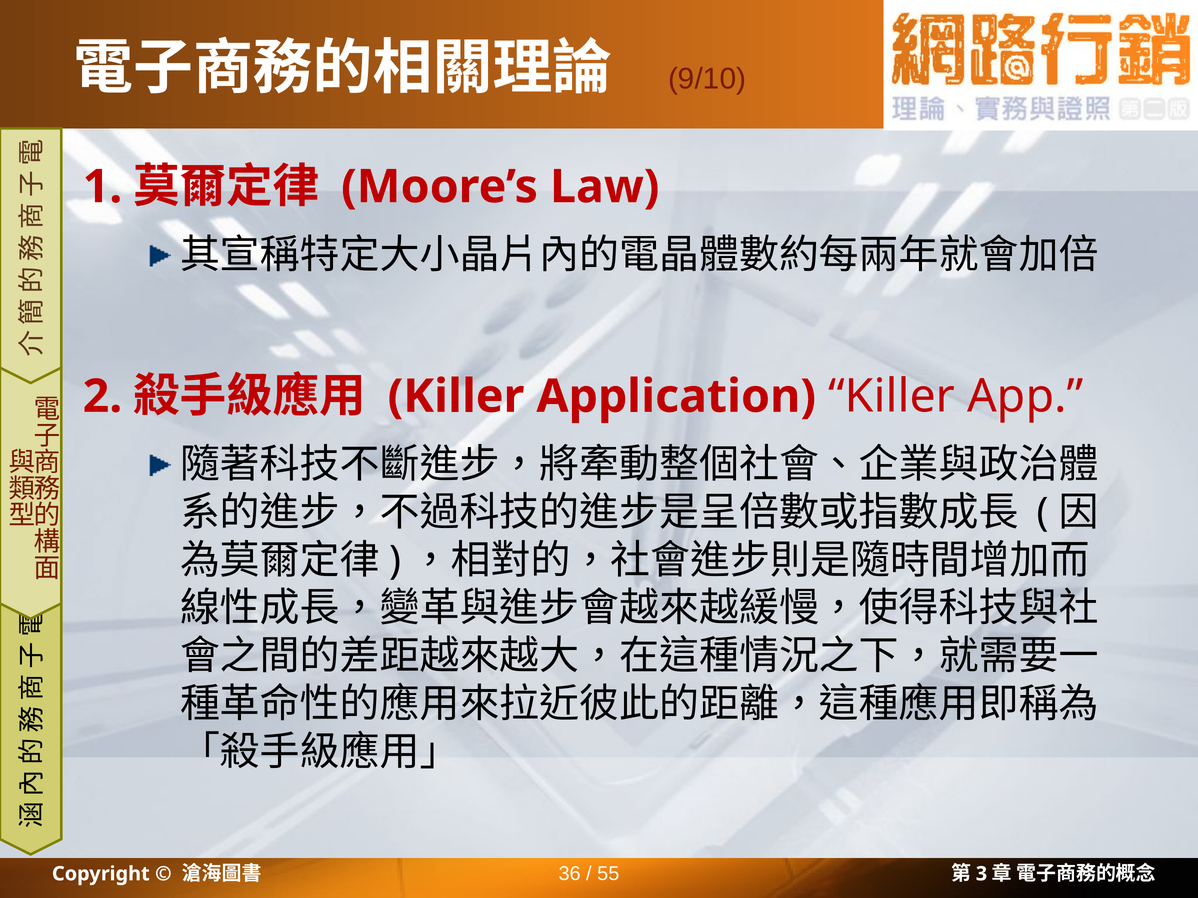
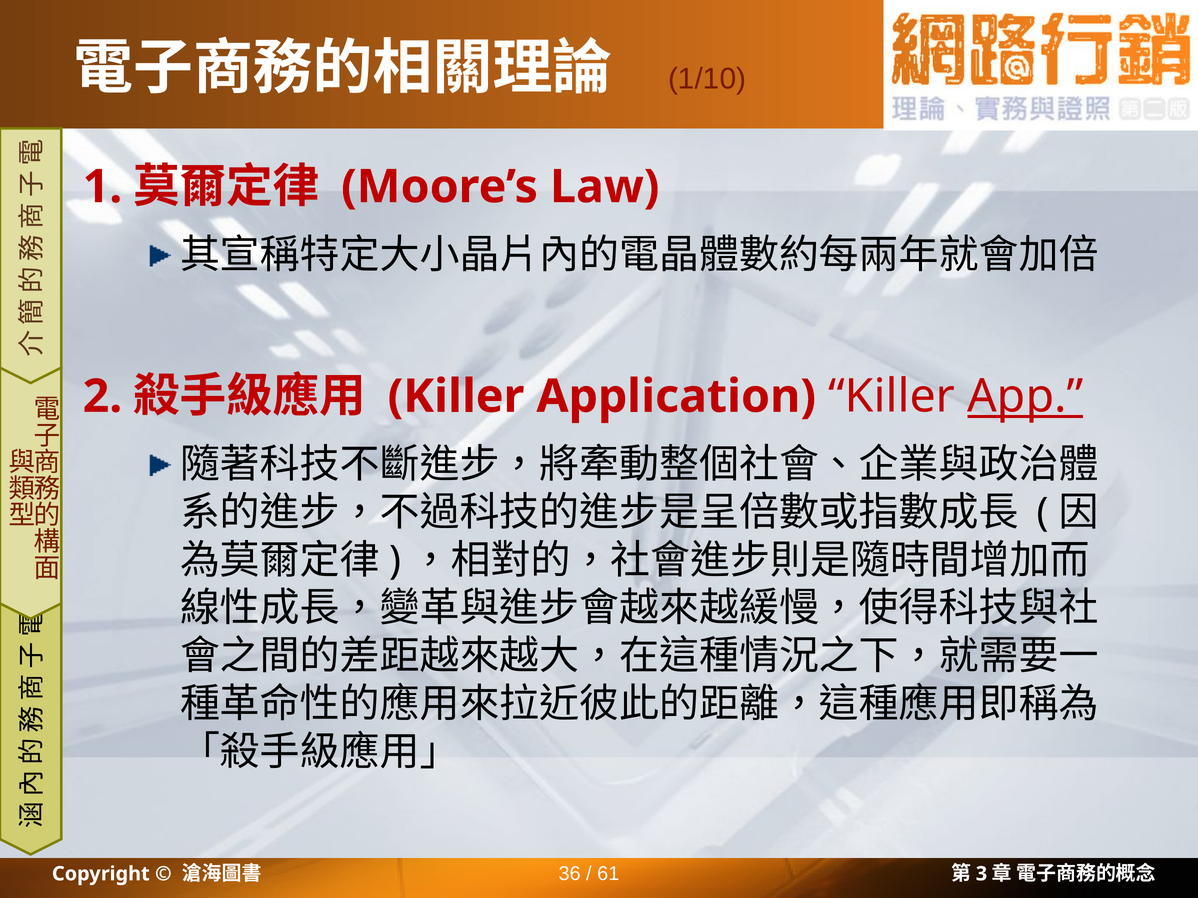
9/10: 9/10 -> 1/10
App underline: none -> present
55: 55 -> 61
